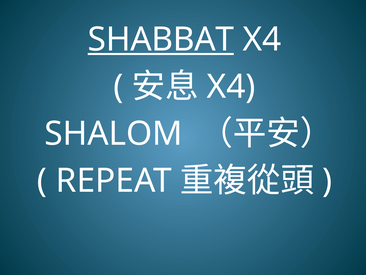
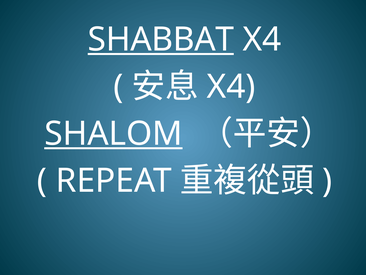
SHALOM underline: none -> present
